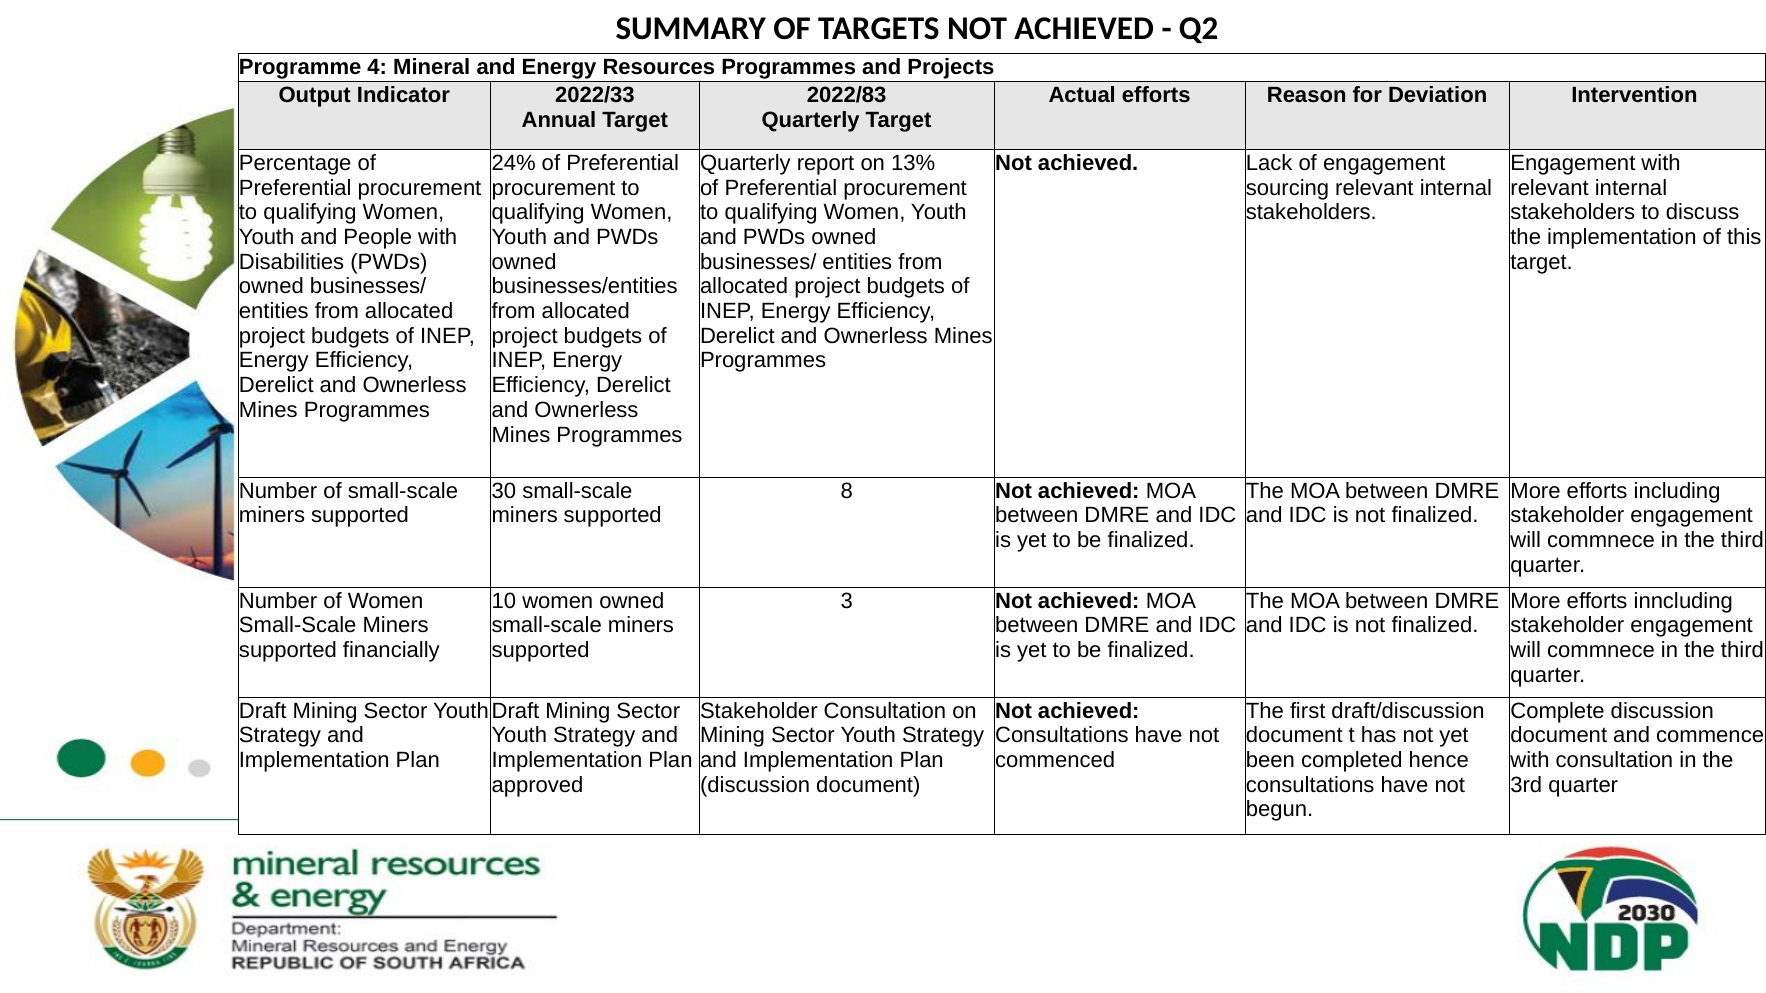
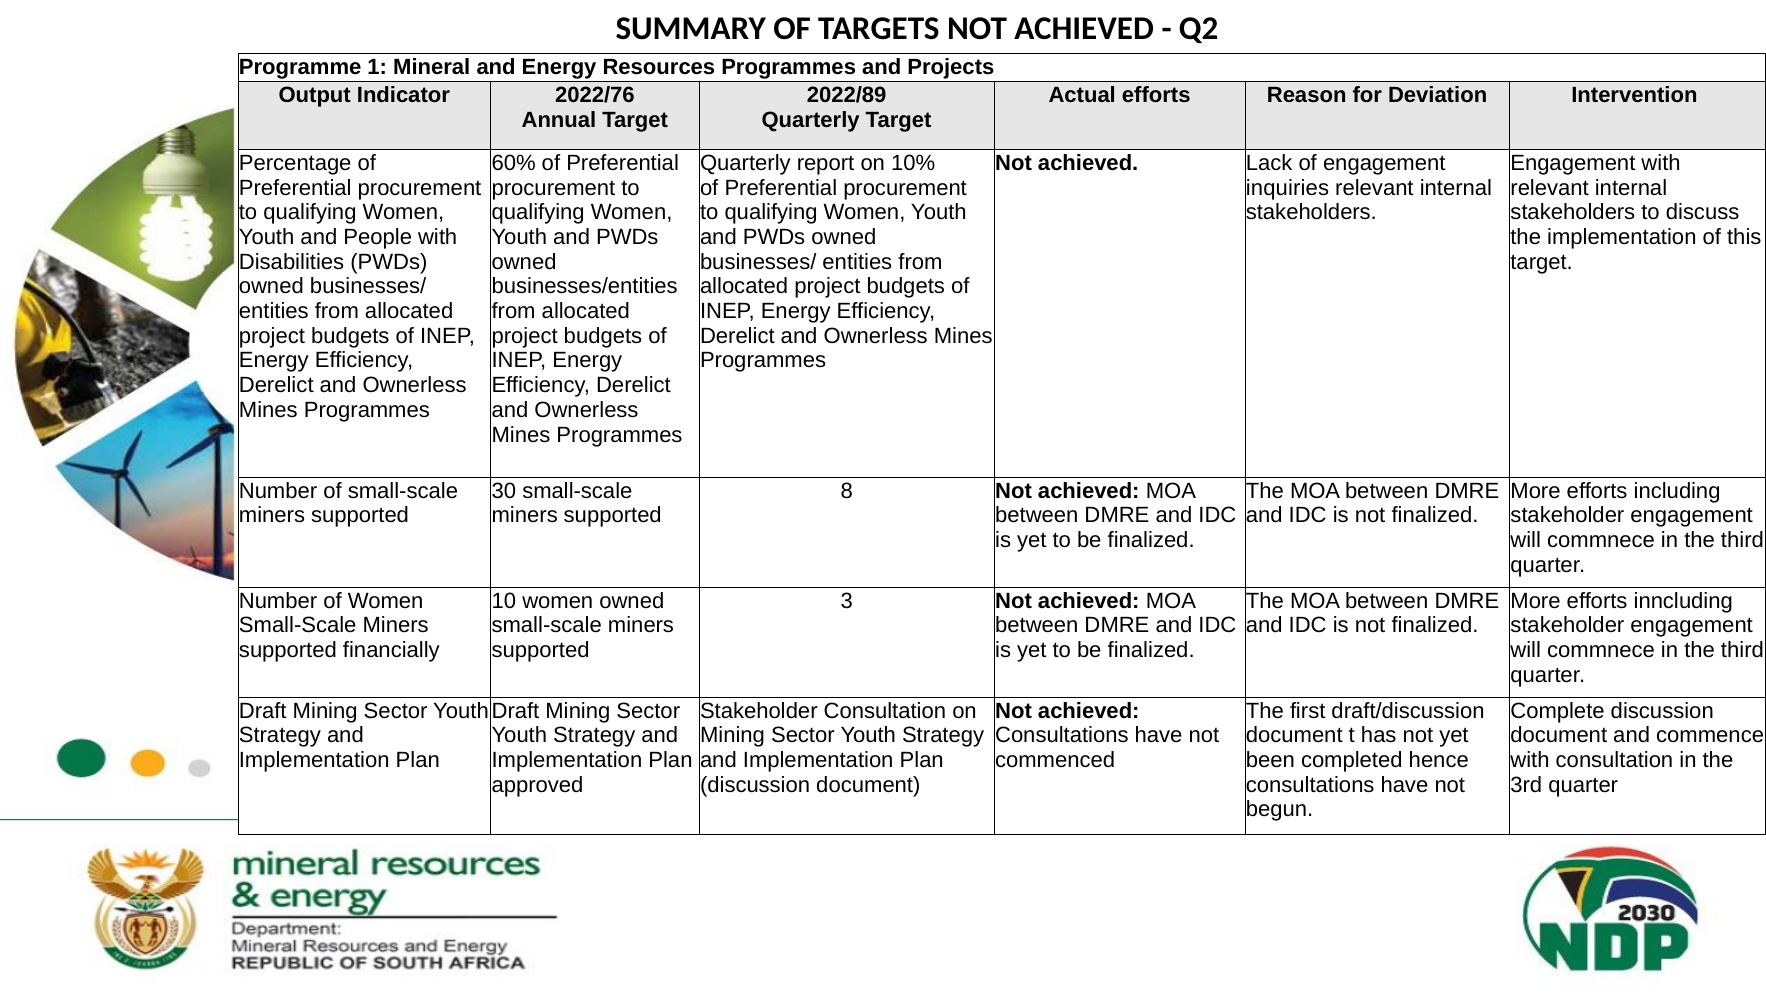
4: 4 -> 1
2022/33: 2022/33 -> 2022/76
2022/83: 2022/83 -> 2022/89
24%: 24% -> 60%
13%: 13% -> 10%
sourcing: sourcing -> inquiries
